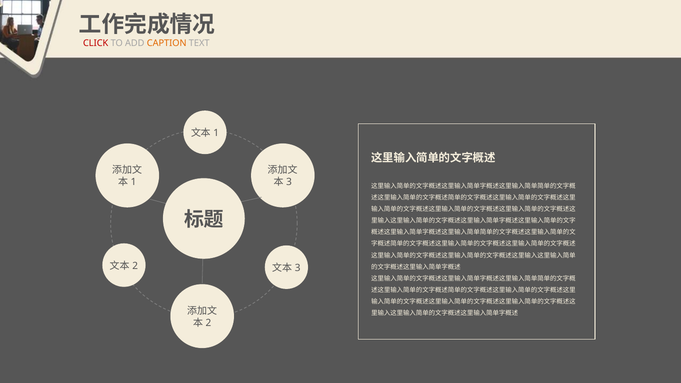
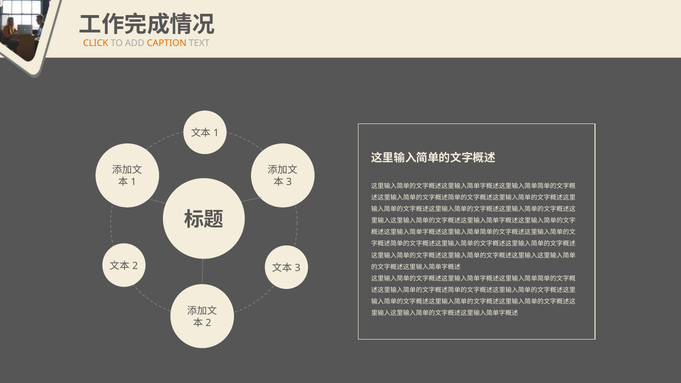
CLICK colour: red -> orange
